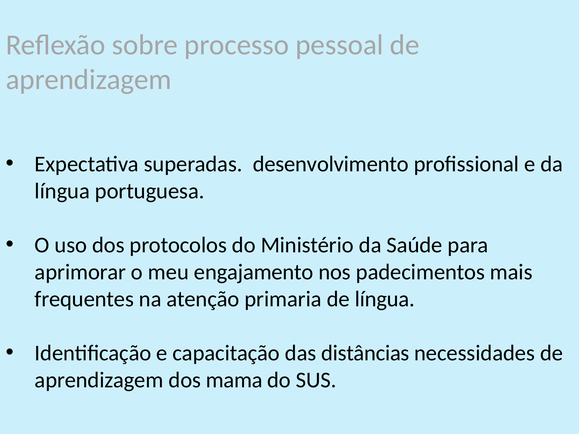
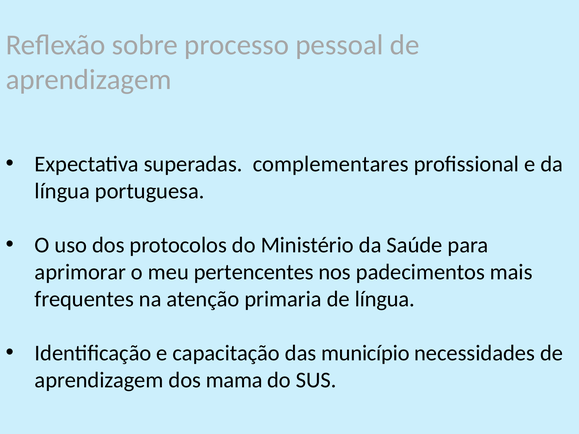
desenvolvimento: desenvolvimento -> complementares
engajamento: engajamento -> pertencentes
distâncias: distâncias -> município
